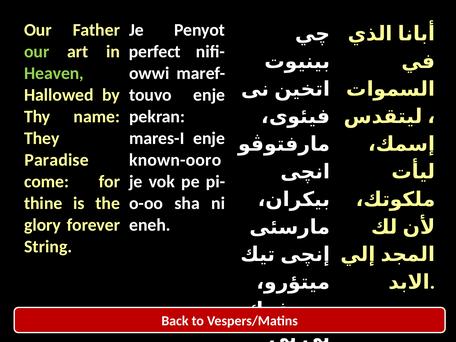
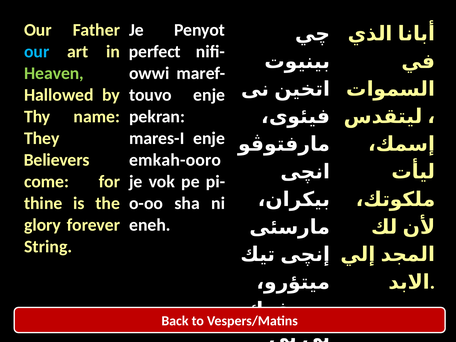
our at (37, 52) colour: light green -> light blue
Paradise: Paradise -> Believers
known-ooro: known-ooro -> emkah-ooro
